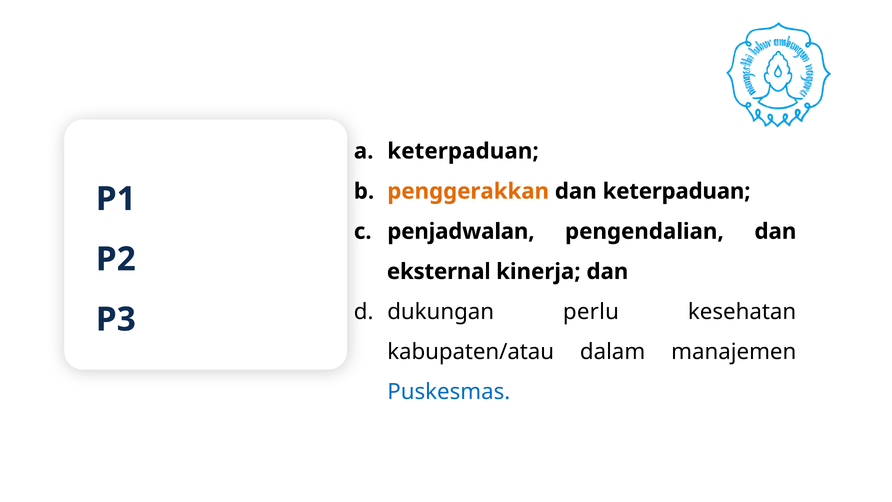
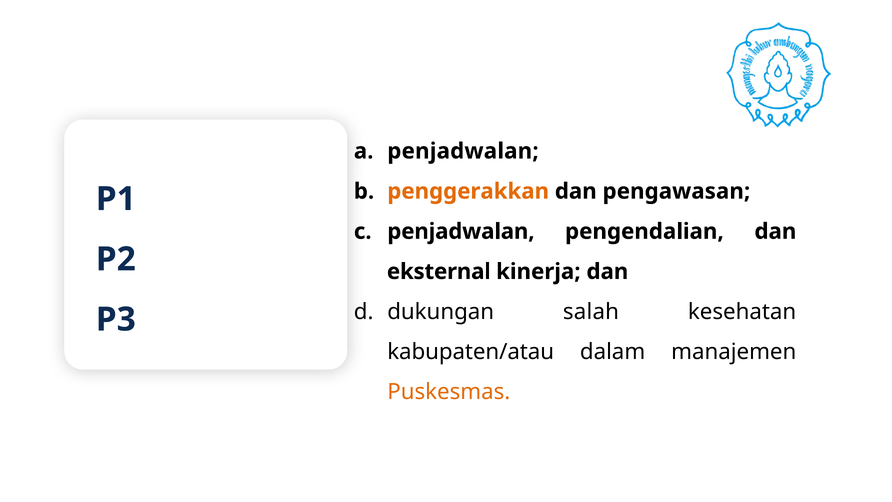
keterpaduan at (463, 151): keterpaduan -> penjadwalan
dan keterpaduan: keterpaduan -> pengawasan
perlu: perlu -> salah
Puskesmas colour: blue -> orange
